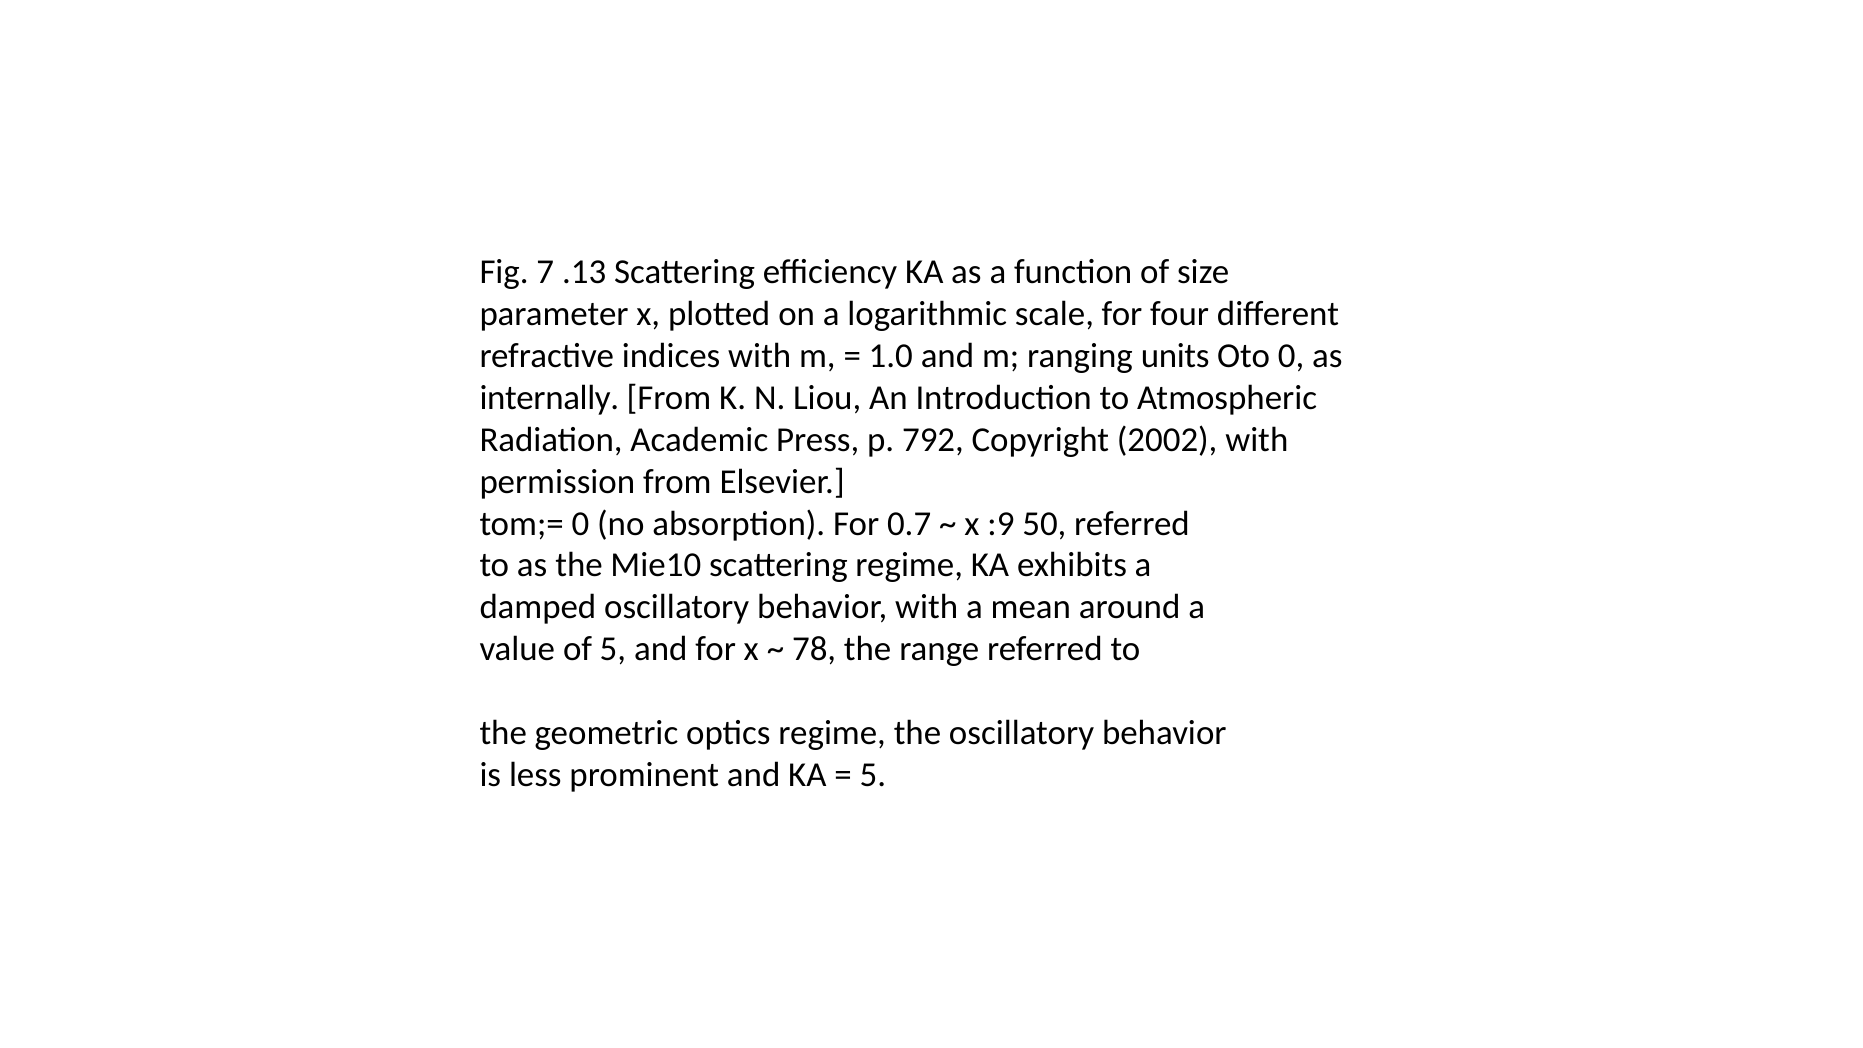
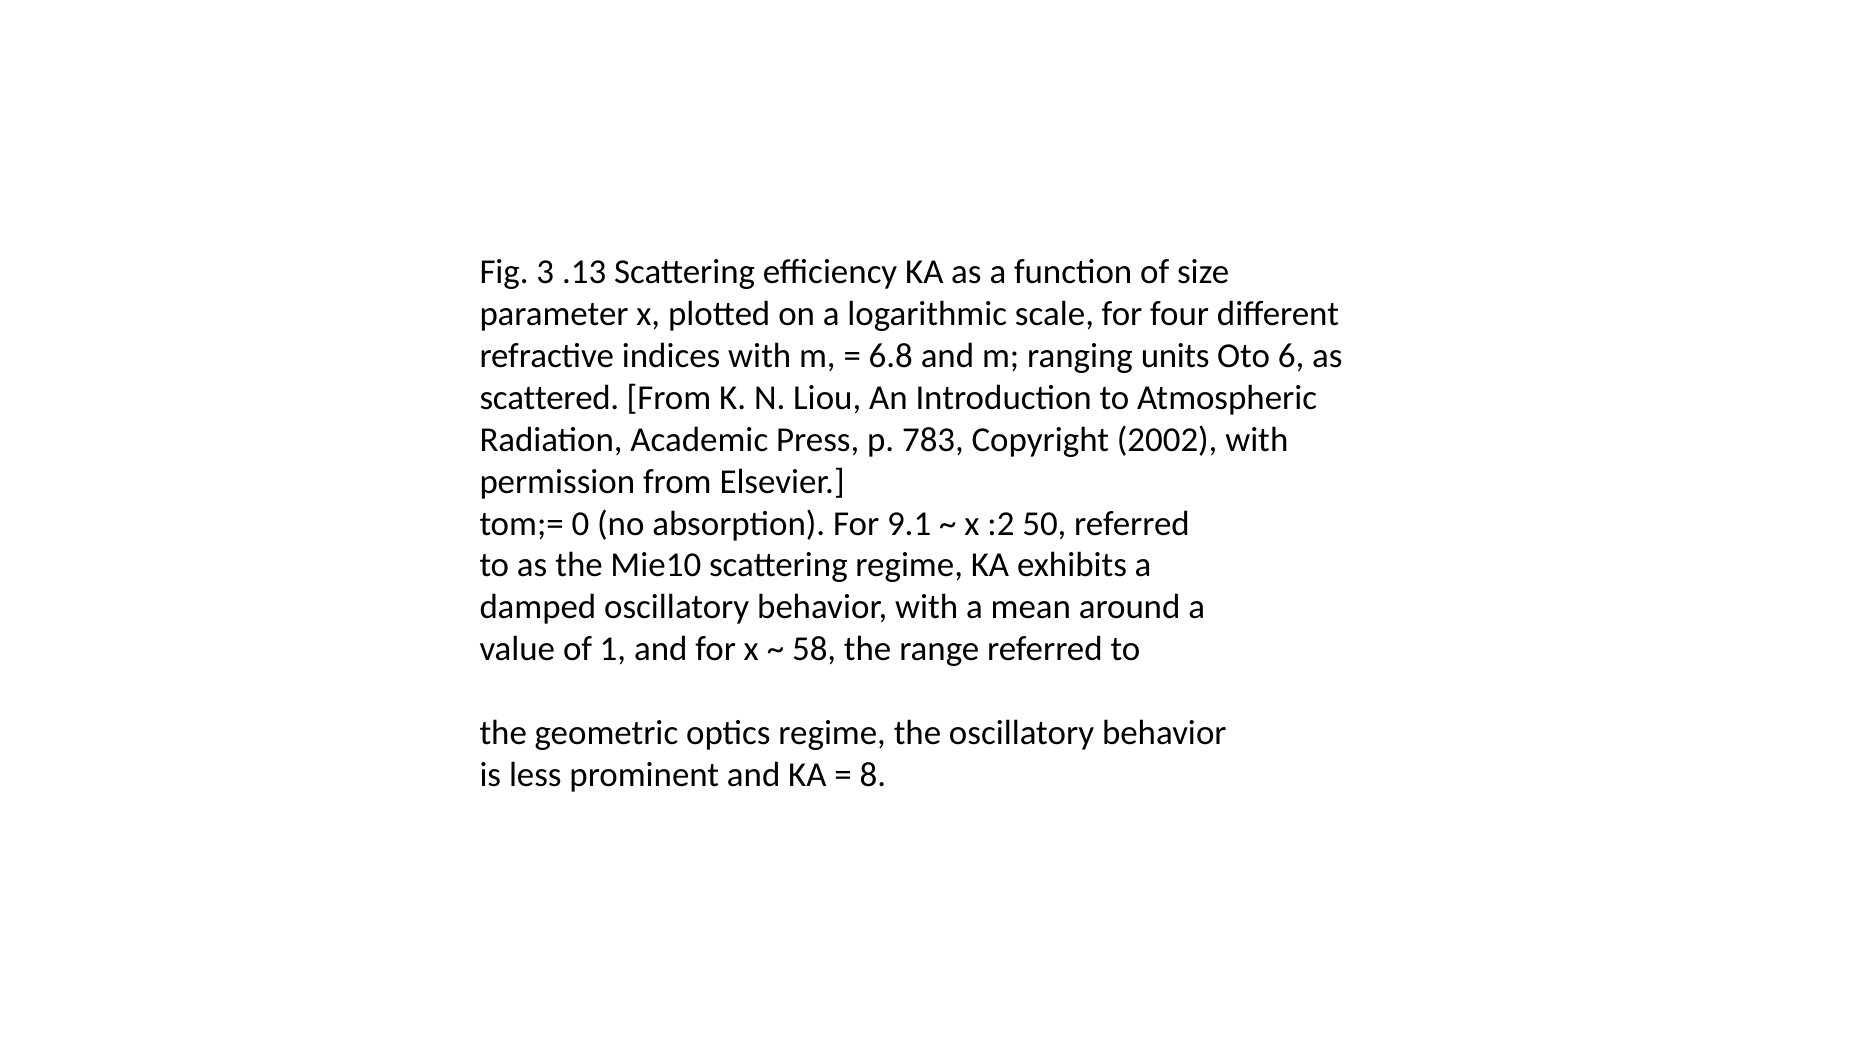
7: 7 -> 3
1.0: 1.0 -> 6.8
Oto 0: 0 -> 6
internally: internally -> scattered
792: 792 -> 783
0.7: 0.7 -> 9.1
:9: :9 -> :2
of 5: 5 -> 1
78: 78 -> 58
5 at (873, 775): 5 -> 8
